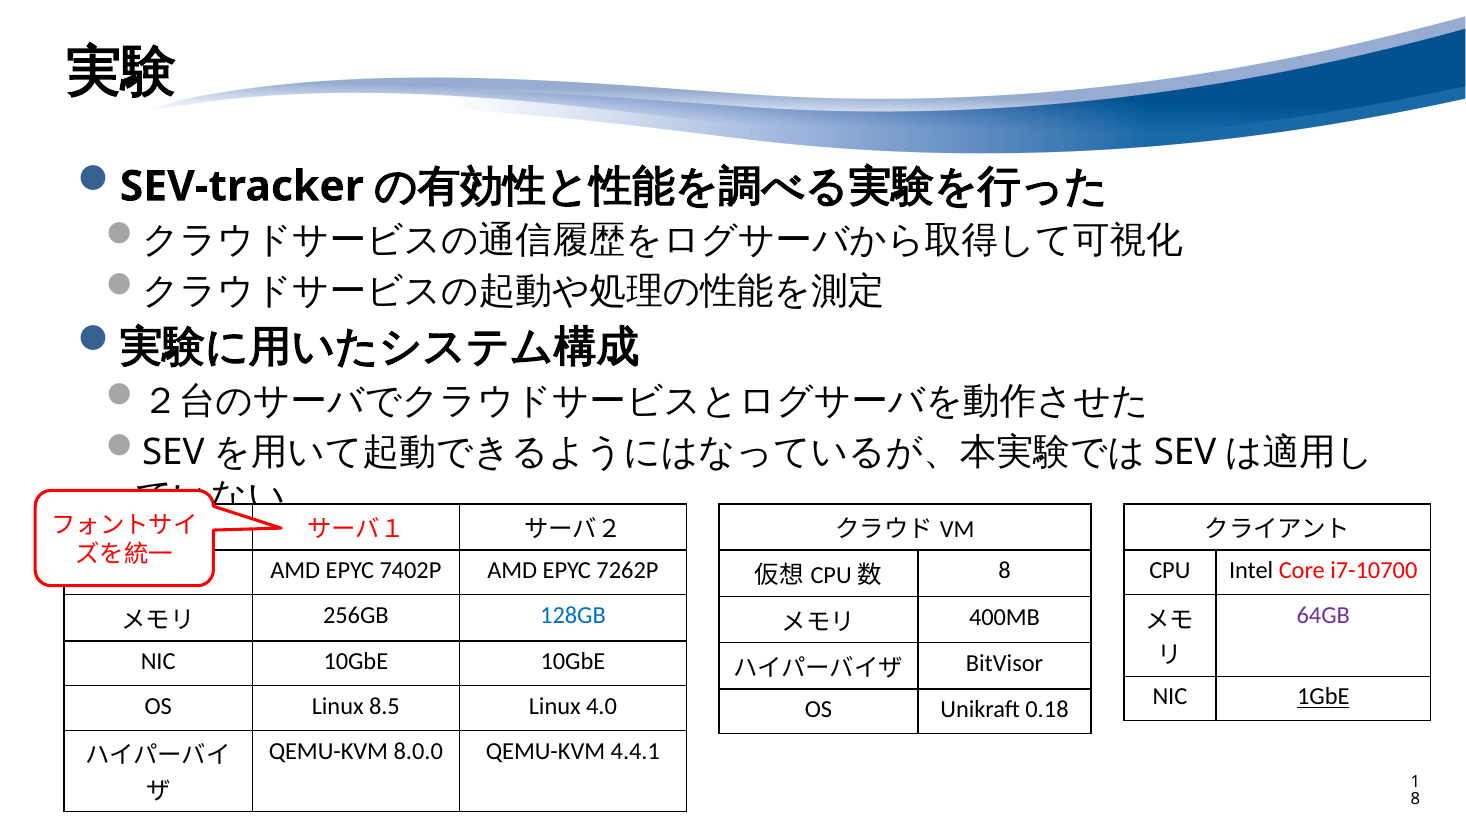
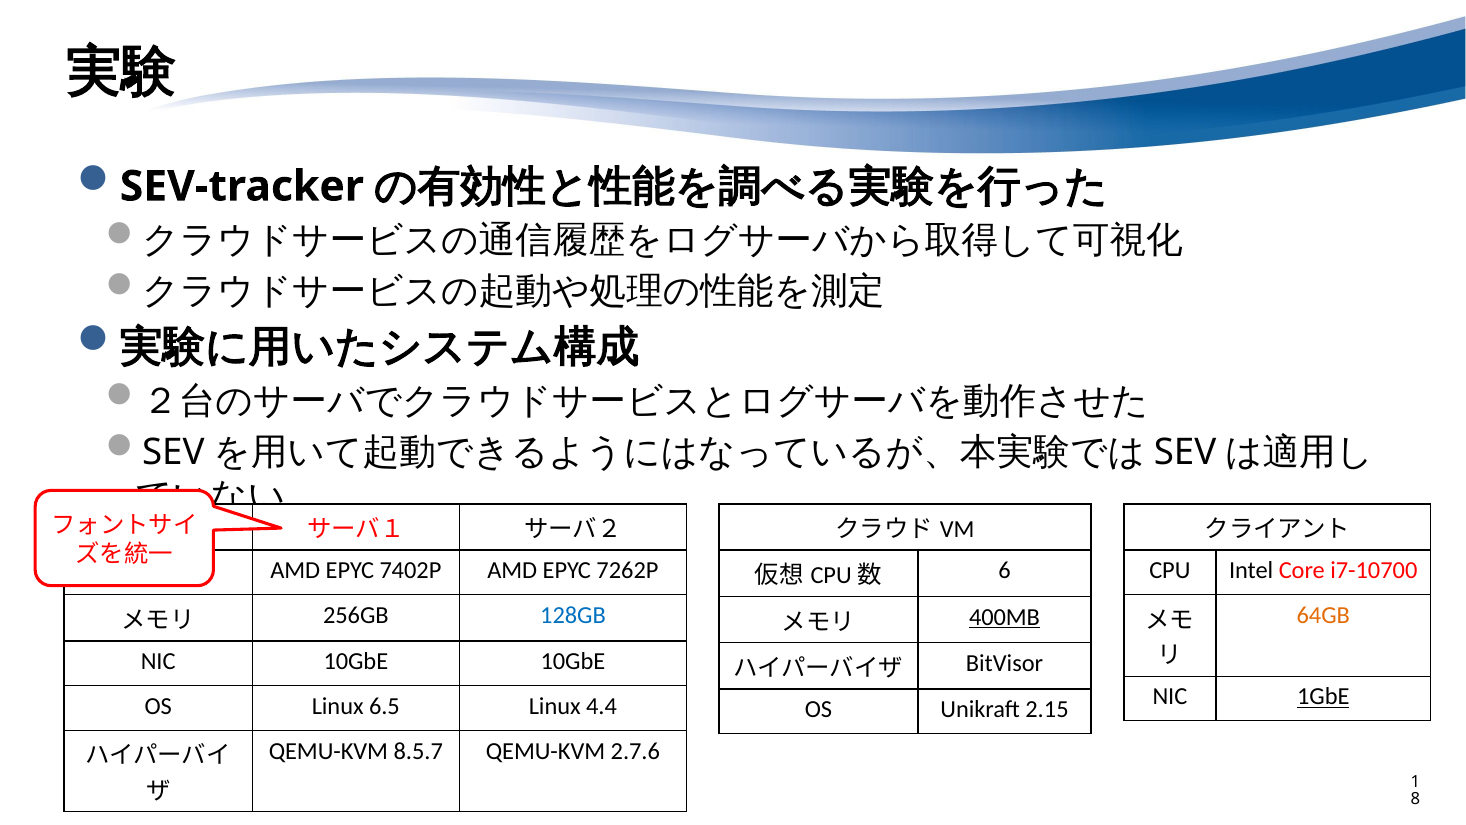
8 at (1005, 571): 8 -> 6
64GB colour: purple -> orange
400MB underline: none -> present
8.5: 8.5 -> 6.5
4.0: 4.0 -> 4.4
0.18: 0.18 -> 2.15
8.0.0: 8.0.0 -> 8.5.7
4.4.1: 4.4.1 -> 2.7.6
